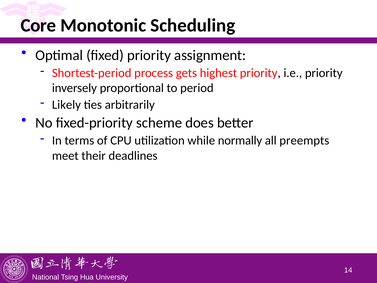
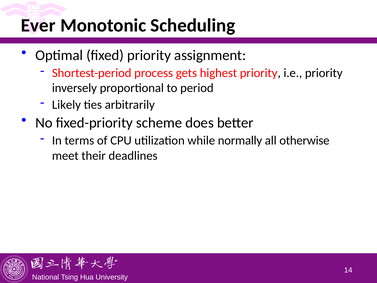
Core: Core -> Ever
preempts: preempts -> otherwise
